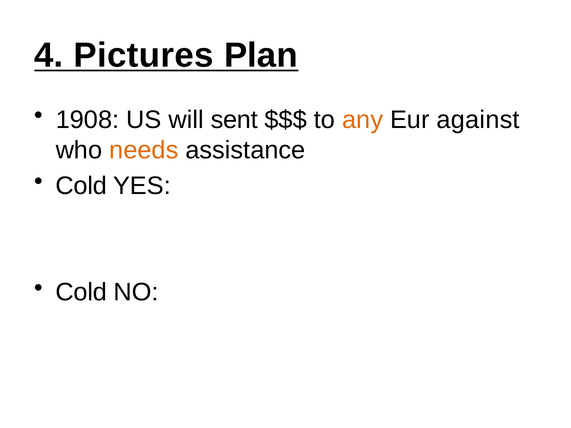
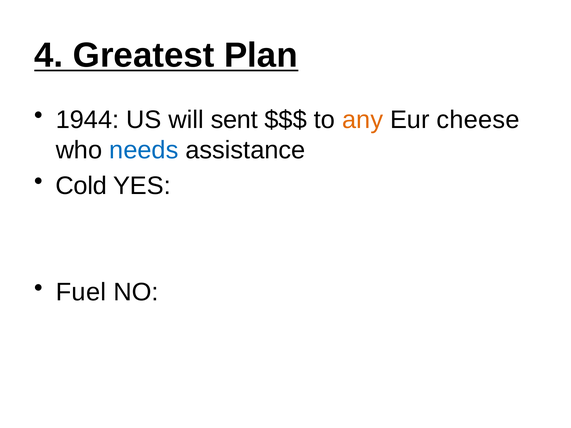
Pictures: Pictures -> Greatest
1908: 1908 -> 1944
against: against -> cheese
needs colour: orange -> blue
Cold at (81, 292): Cold -> Fuel
